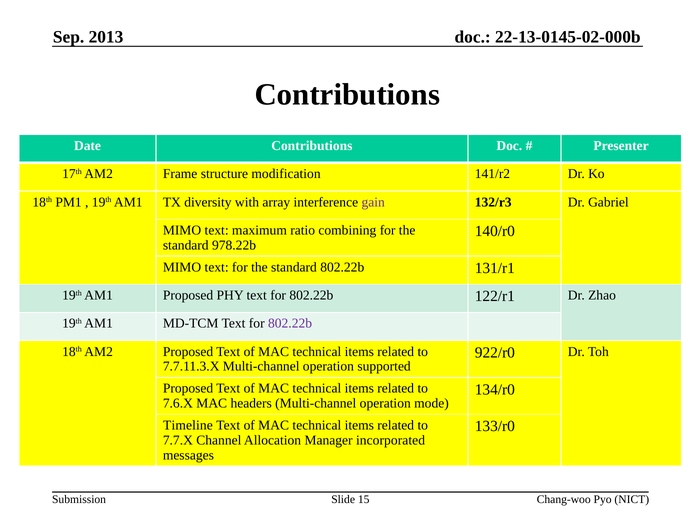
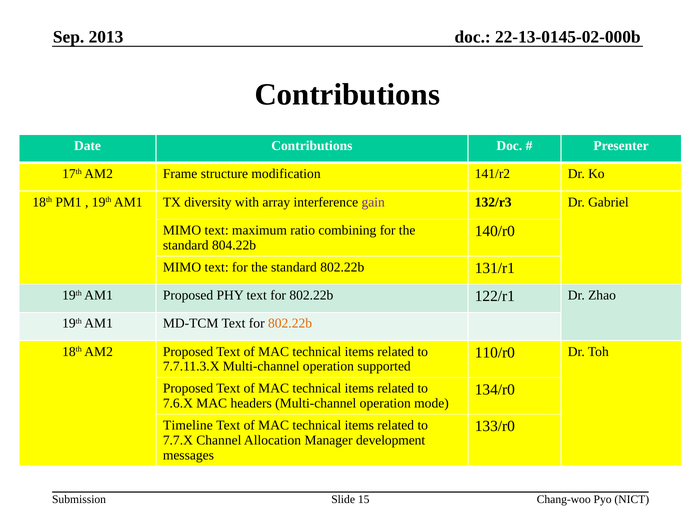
978.22b: 978.22b -> 804.22b
802.22b at (290, 324) colour: purple -> orange
922/r0: 922/r0 -> 110/r0
incorporated: incorporated -> development
